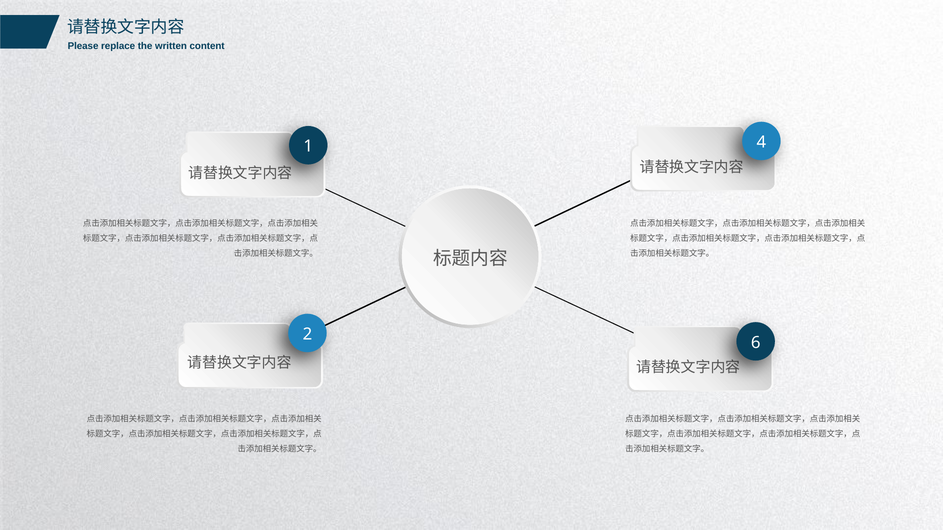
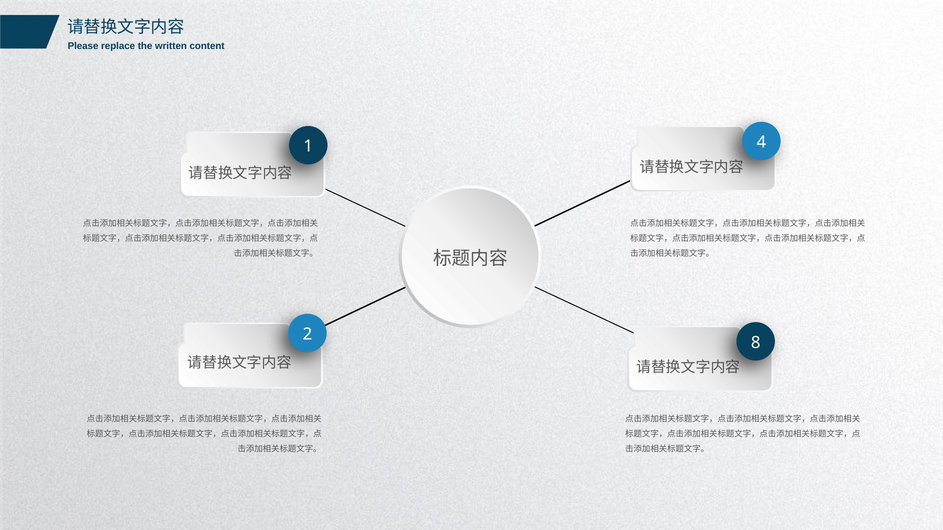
6: 6 -> 8
